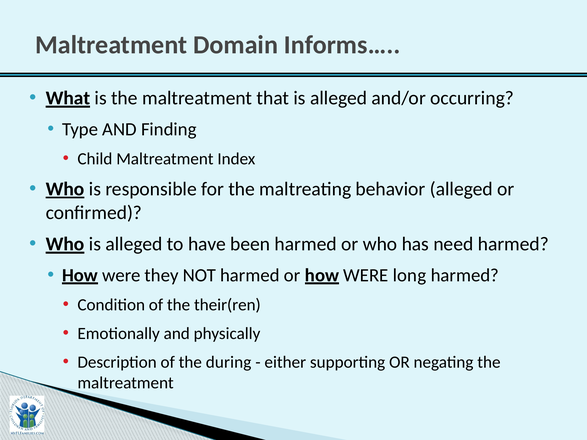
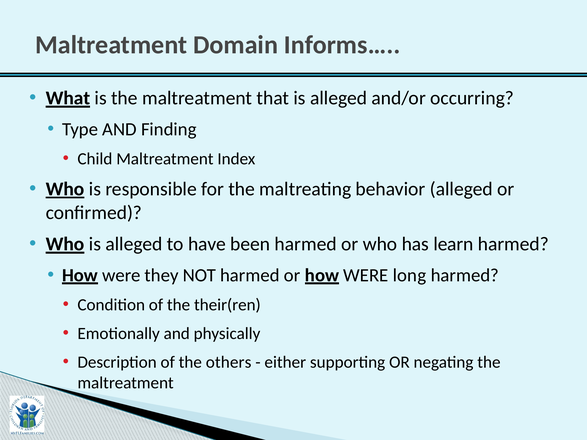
need: need -> learn
during: during -> others
